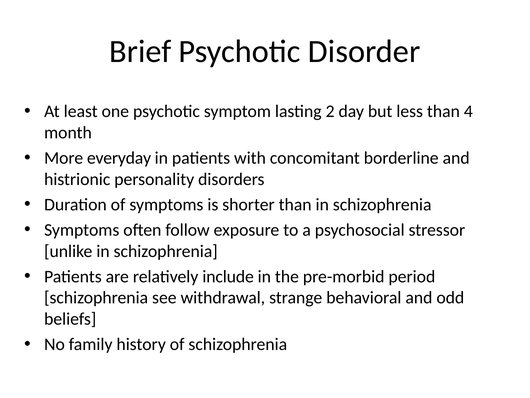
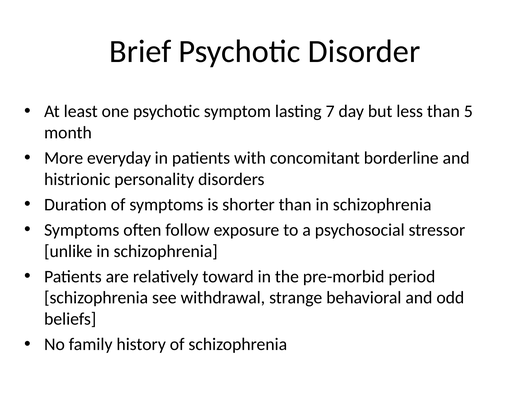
2: 2 -> 7
4: 4 -> 5
include: include -> toward
